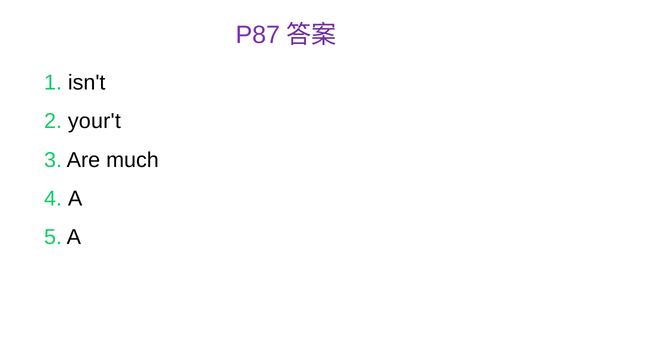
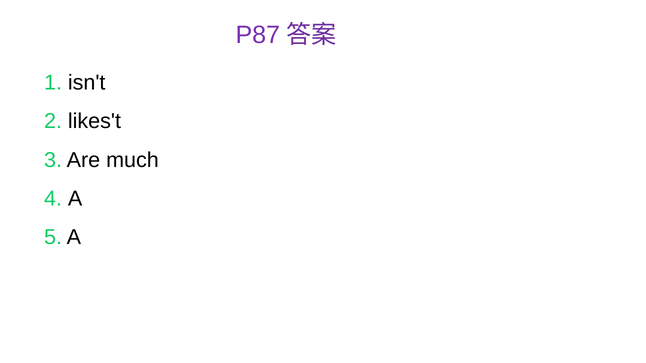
your't: your't -> likes't
